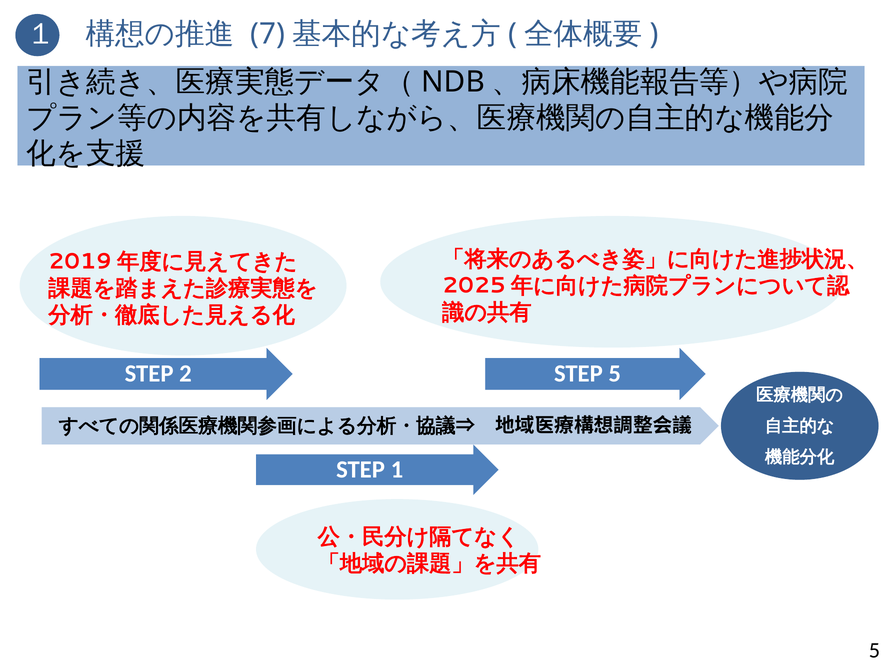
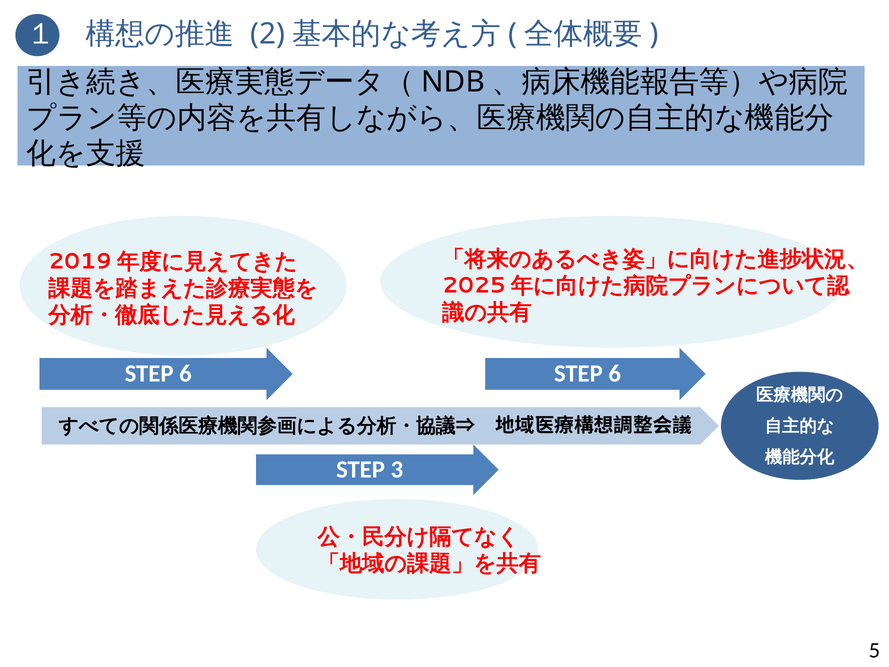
7: 7 -> 2
2 at (185, 374): 2 -> 6
5 at (615, 374): 5 -> 6
1: 1 -> 3
